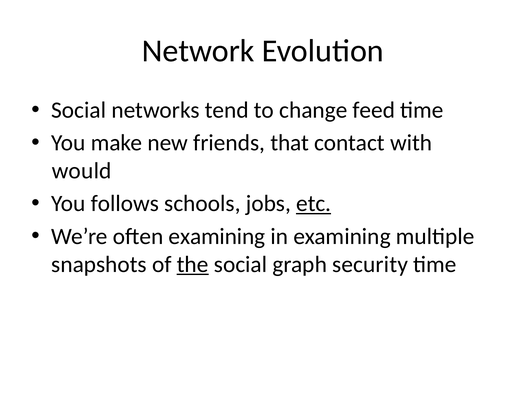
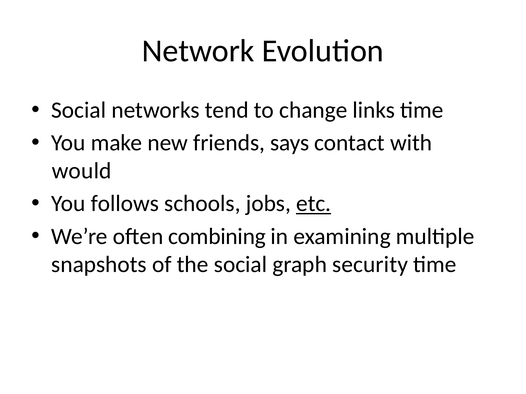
feed: feed -> links
that: that -> says
often examining: examining -> combining
the underline: present -> none
